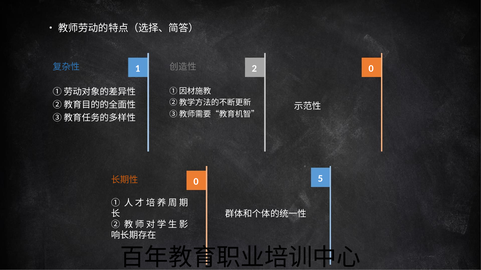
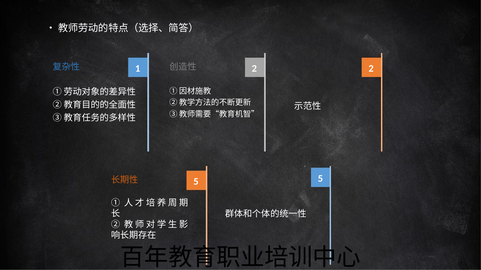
2 0: 0 -> 2
0 at (196, 182): 0 -> 5
